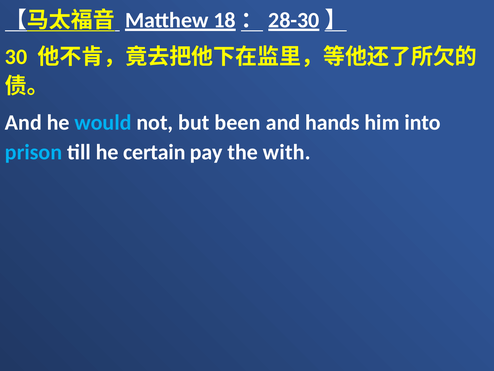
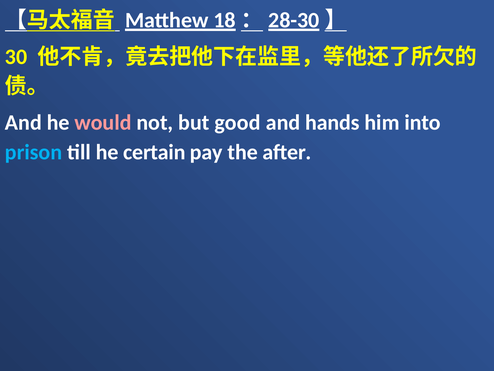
would colour: light blue -> pink
been: been -> good
with: with -> after
